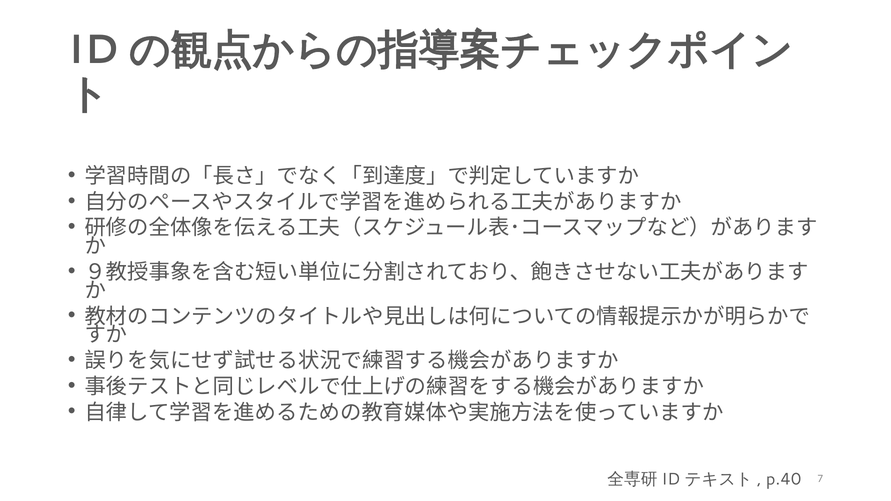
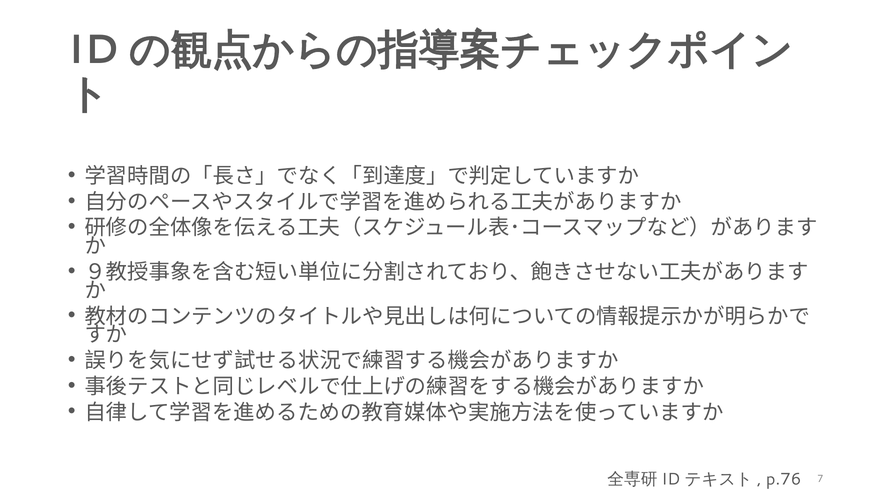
p.40: p.40 -> p.76
